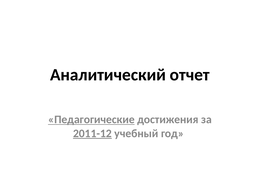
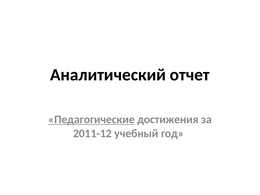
2011-12 underline: present -> none
